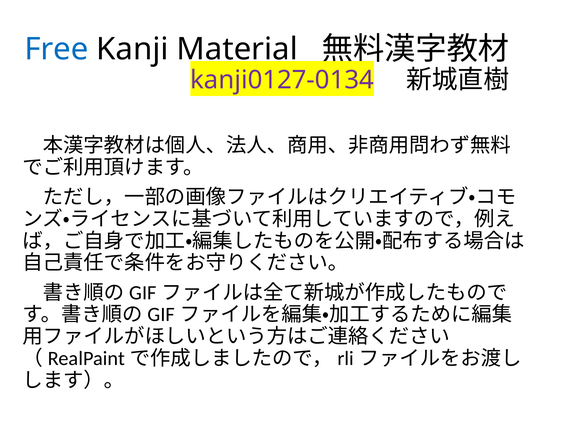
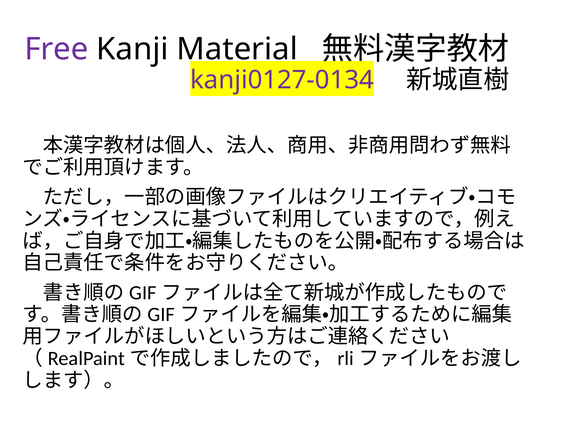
Free colour: blue -> purple
